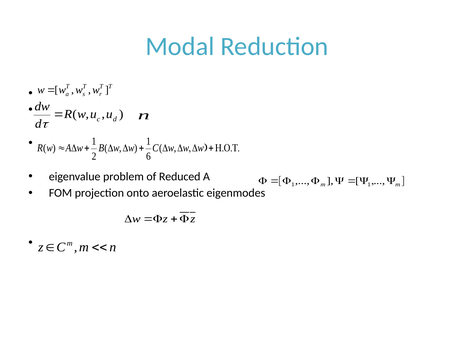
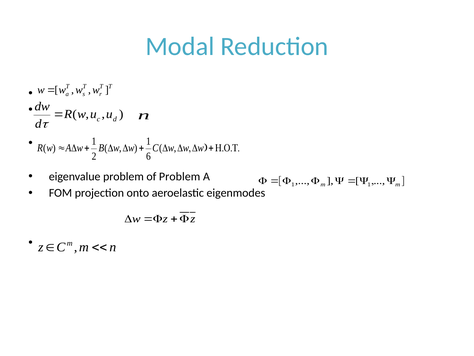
of Reduced: Reduced -> Problem
